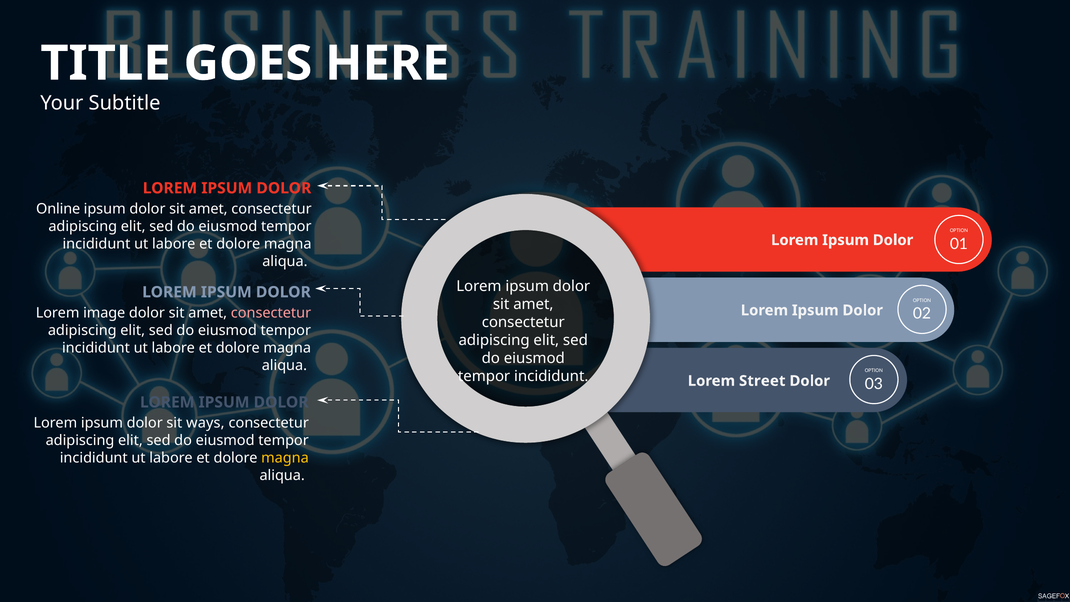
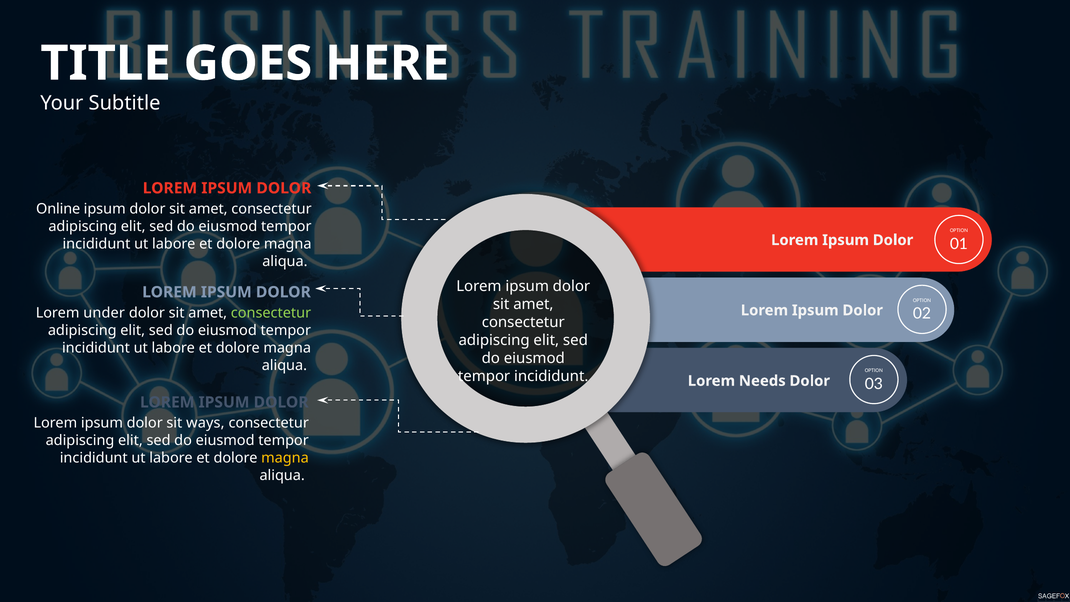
image: image -> under
consectetur at (271, 313) colour: pink -> light green
Street: Street -> Needs
